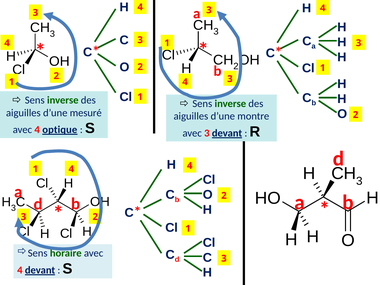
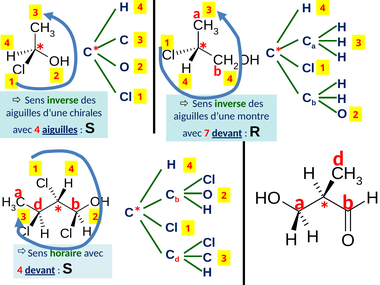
4 3: 3 -> 4
mesuré: mesuré -> chirales
4 optique: optique -> aiguilles
avec 3: 3 -> 7
